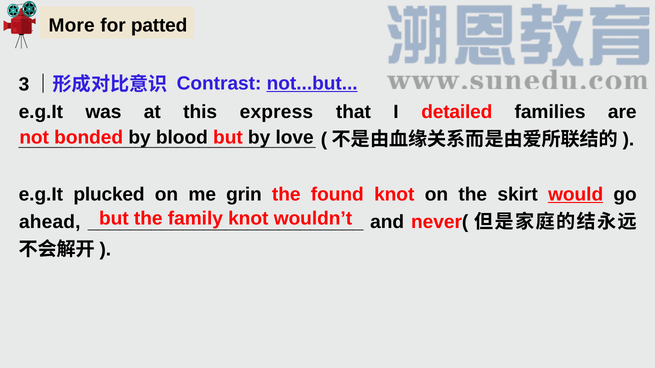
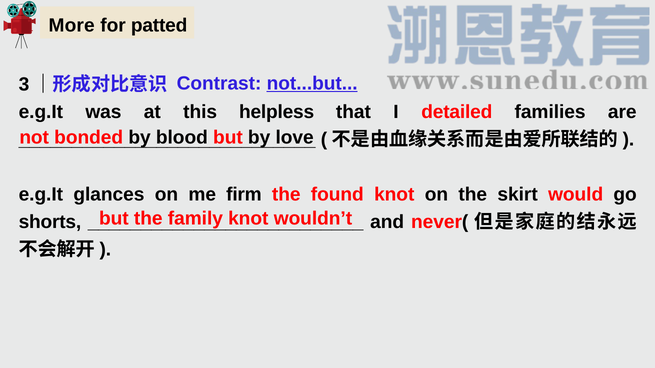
express: express -> helpless
plucked: plucked -> glances
grin: grin -> firm
would underline: present -> none
ahead: ahead -> shorts
